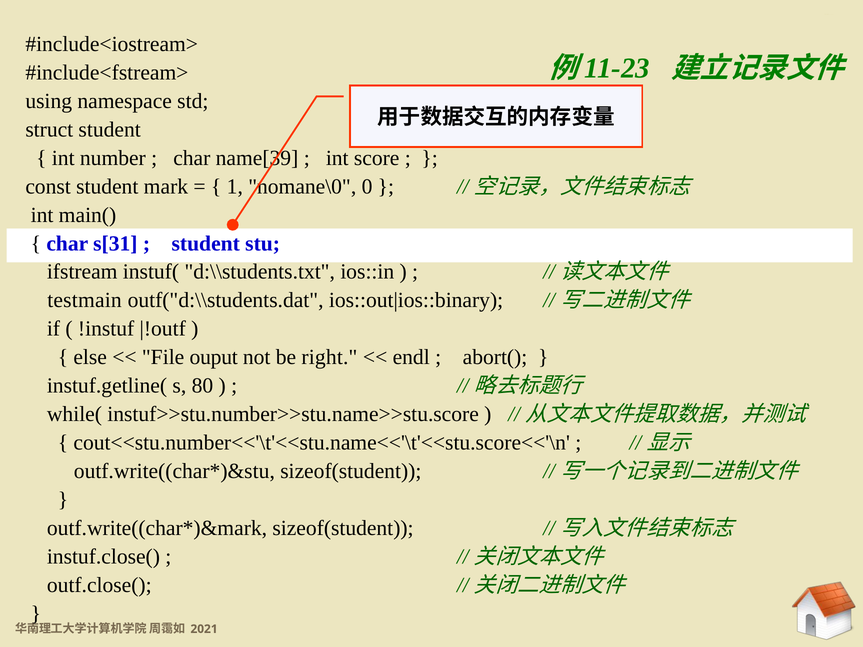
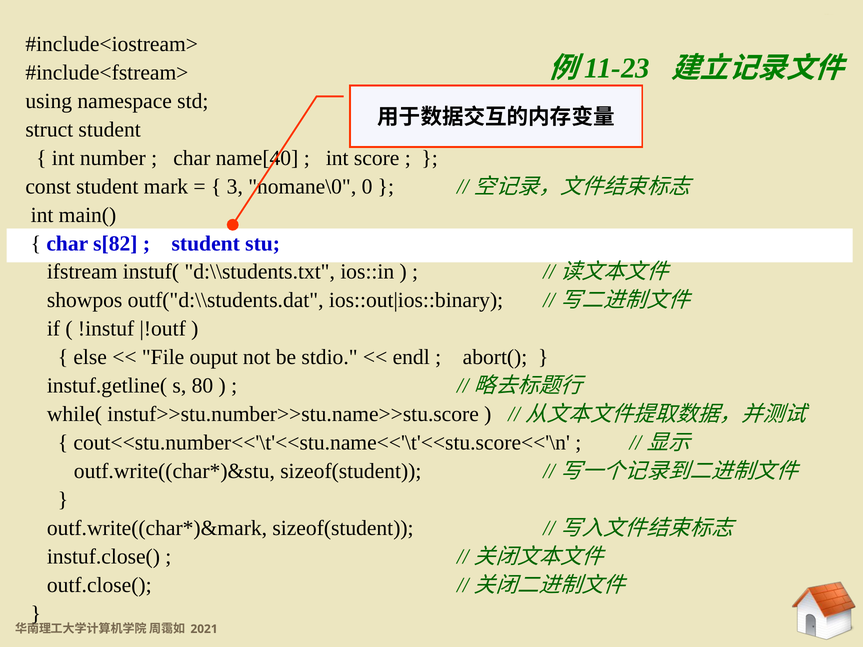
name[39: name[39 -> name[40
1 at (235, 187): 1 -> 3
s[31: s[31 -> s[82
testmain: testmain -> showpos
right: right -> stdio
